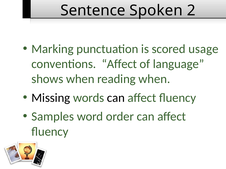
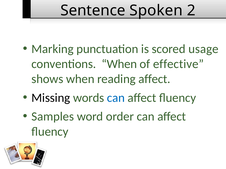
conventions Affect: Affect -> When
language: language -> effective
reading when: when -> affect
can at (116, 98) colour: black -> blue
